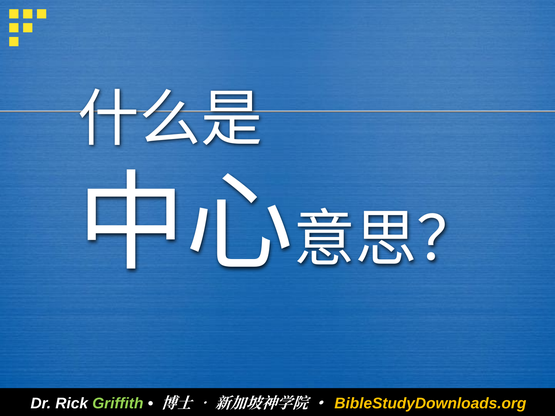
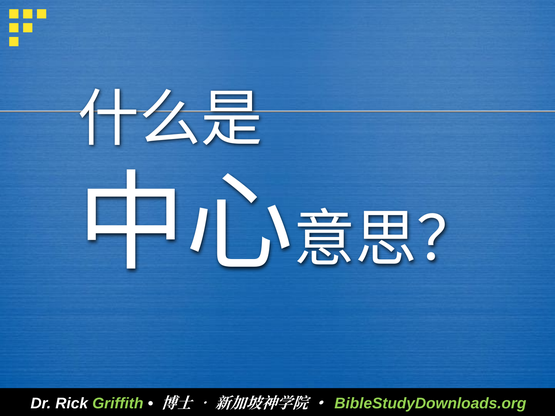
BibleStudyDownloads.org colour: yellow -> light green
